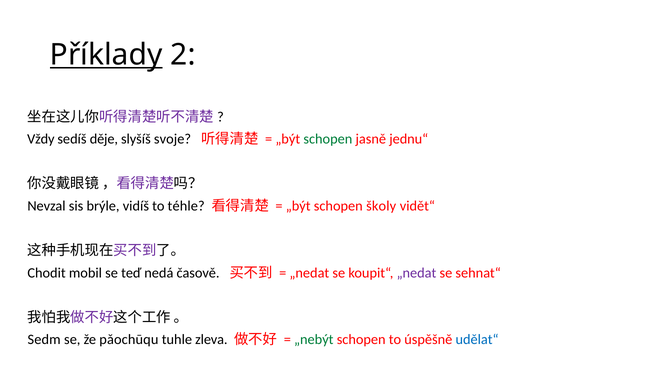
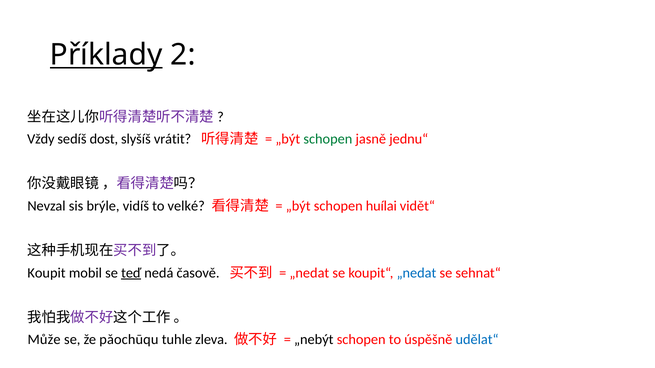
děje: děje -> dost
svoje: svoje -> vrátit
téhle: téhle -> velké
školy: školy -> huílai
Chodit: Chodit -> Koupit
teď underline: none -> present
„nedat at (416, 273) colour: purple -> blue
Sedm: Sedm -> Může
„nebýt colour: green -> black
